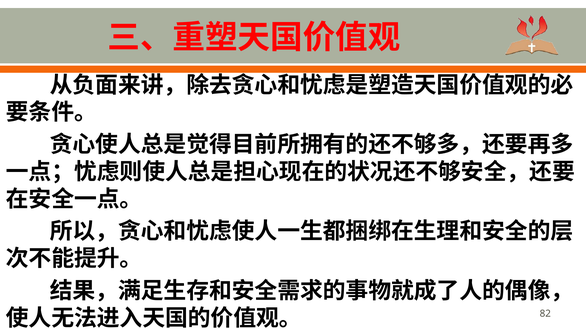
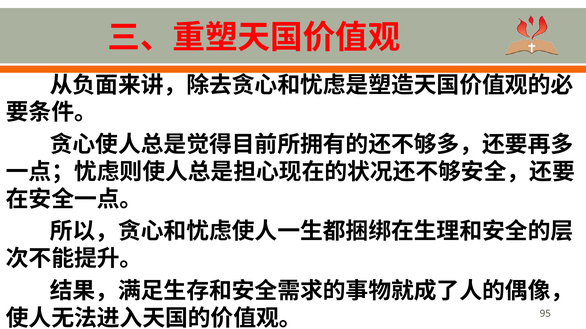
82: 82 -> 95
